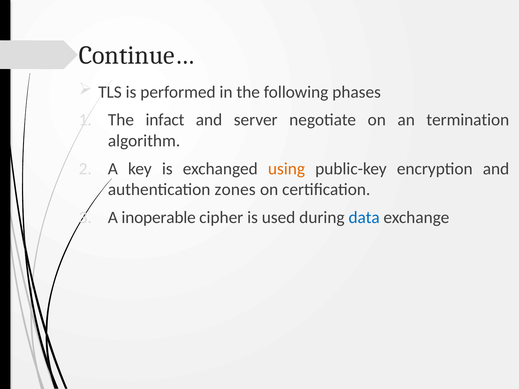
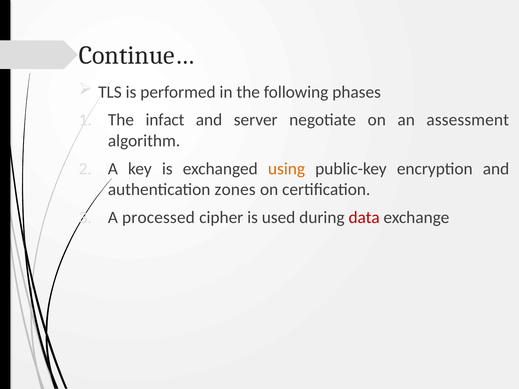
termination: termination -> assessment
inoperable: inoperable -> processed
data colour: blue -> red
